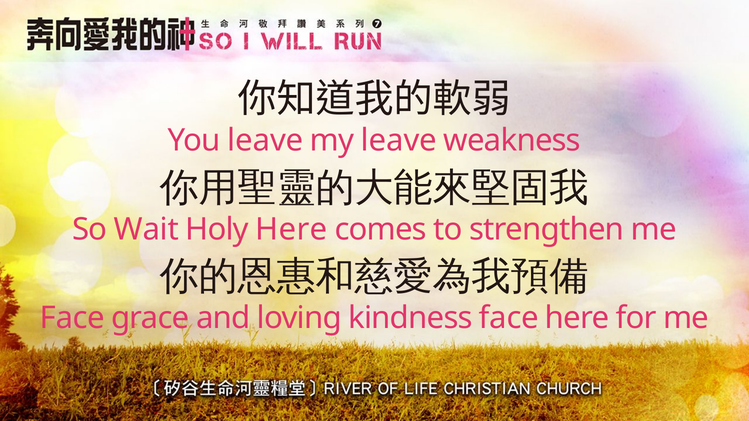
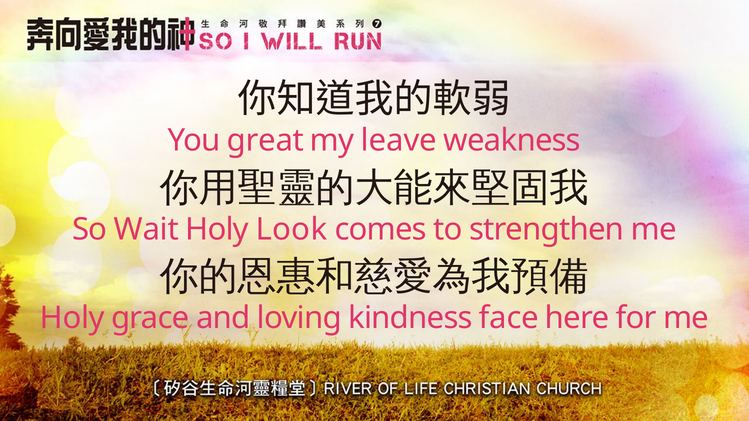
You leave: leave -> great
Holy Here: Here -> Look
Face at (72, 318): Face -> Holy
